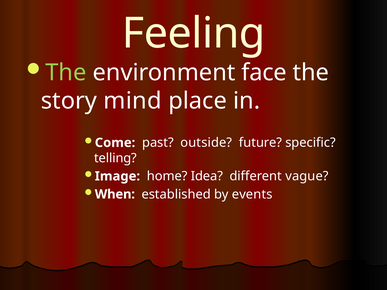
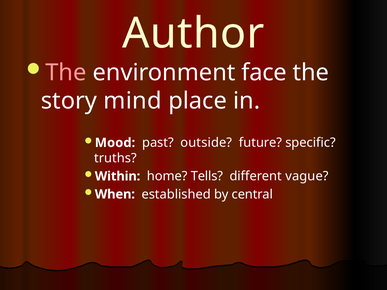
Feeling: Feeling -> Author
The at (66, 73) colour: light green -> pink
Come: Come -> Mood
telling: telling -> truths
Image: Image -> Within
Idea: Idea -> Tells
events: events -> central
